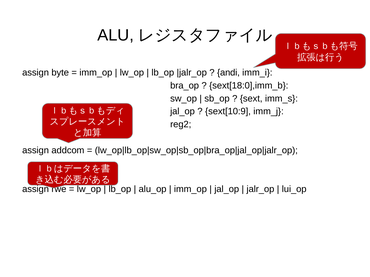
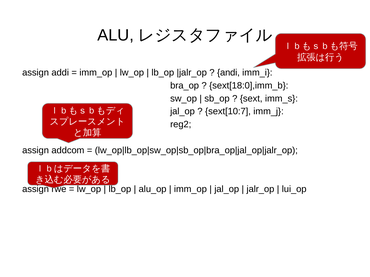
byte: byte -> addi
sext[10:9: sext[10:9 -> sext[10:7
